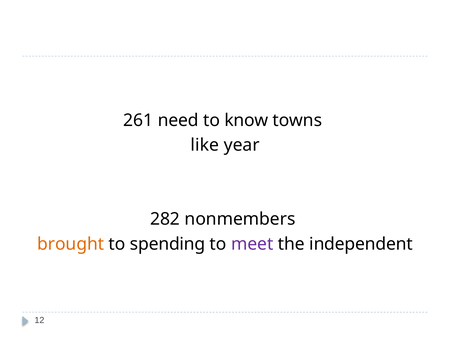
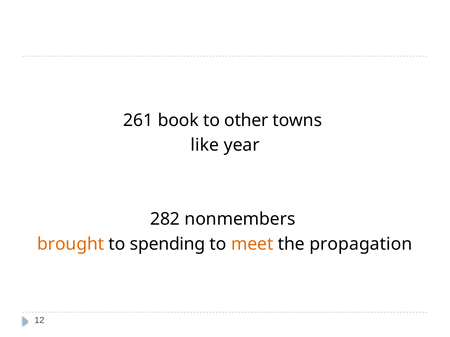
need: need -> book
know: know -> other
meet colour: purple -> orange
independent: independent -> propagation
